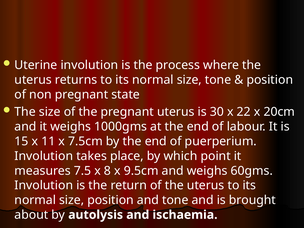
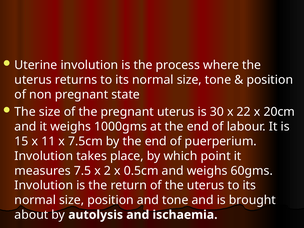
8: 8 -> 2
9.5cm: 9.5cm -> 0.5cm
